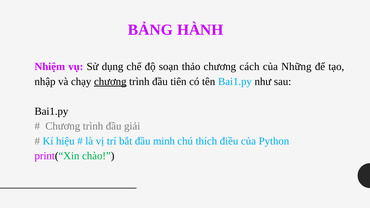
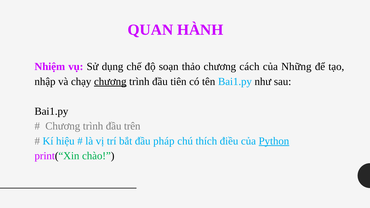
BẢNG: BẢNG -> QUAN
giải: giải -> trên
minh: minh -> pháp
Python underline: none -> present
